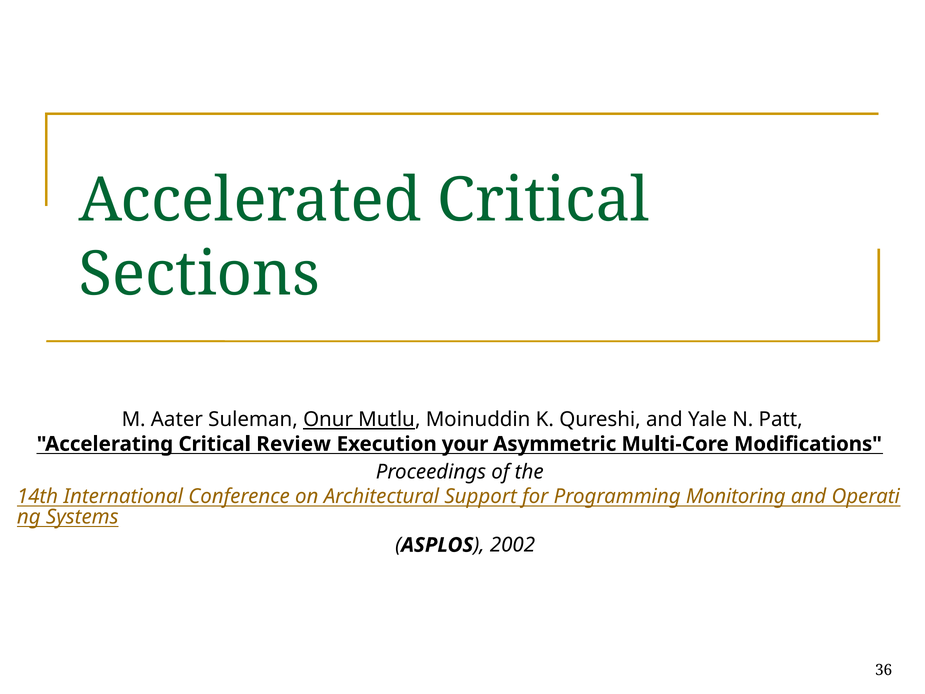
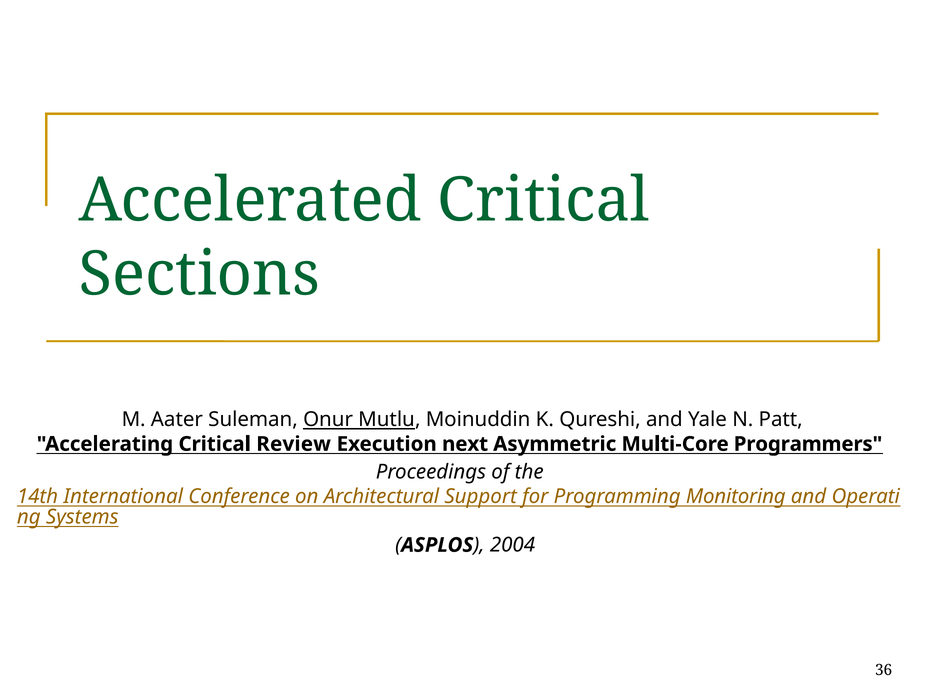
your: your -> next
Modifications: Modifications -> Programmers
2002: 2002 -> 2004
